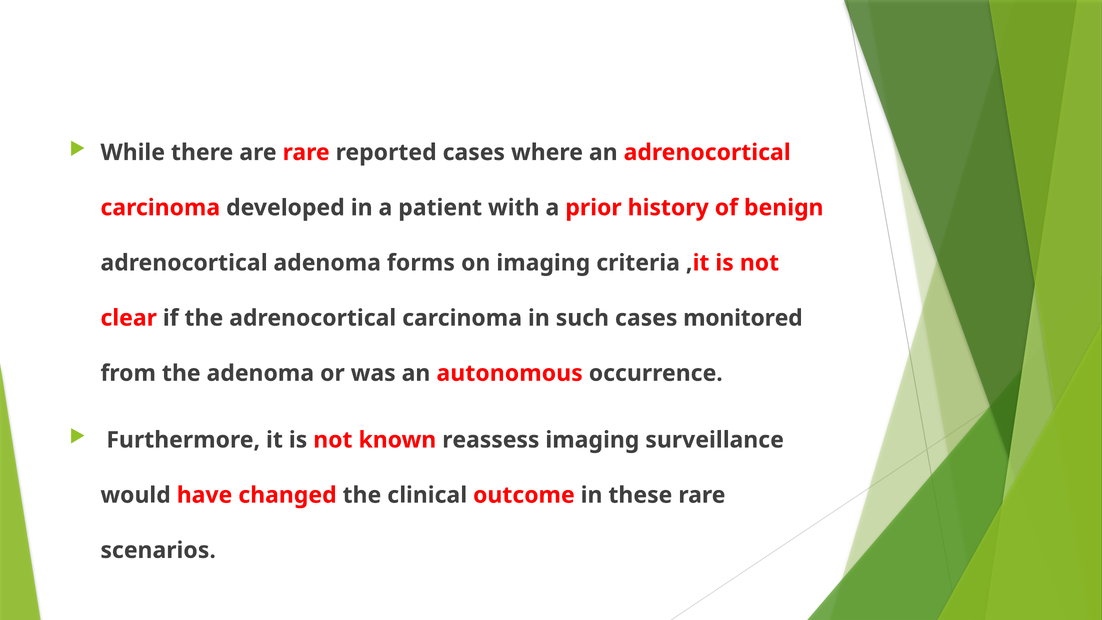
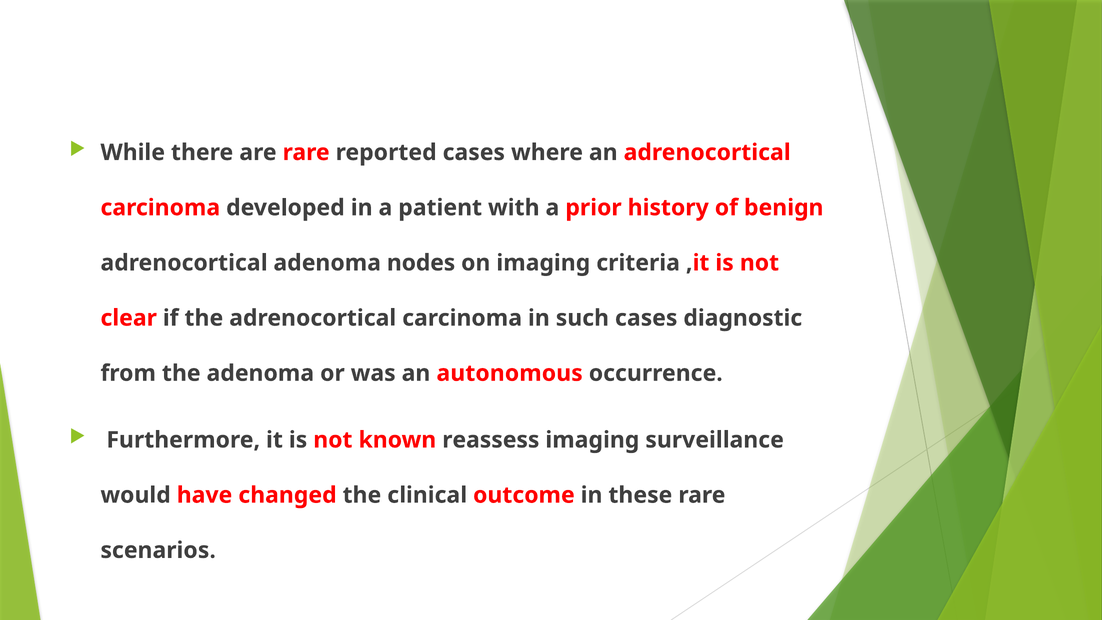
forms: forms -> nodes
monitored: monitored -> diagnostic
